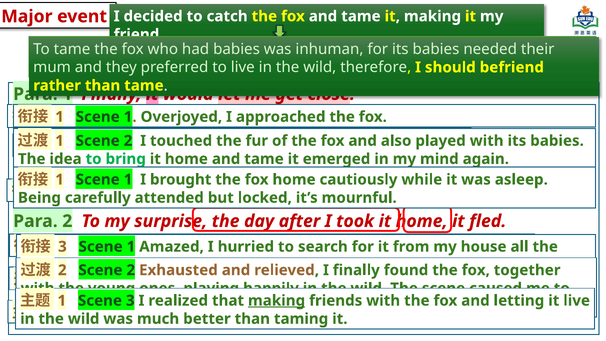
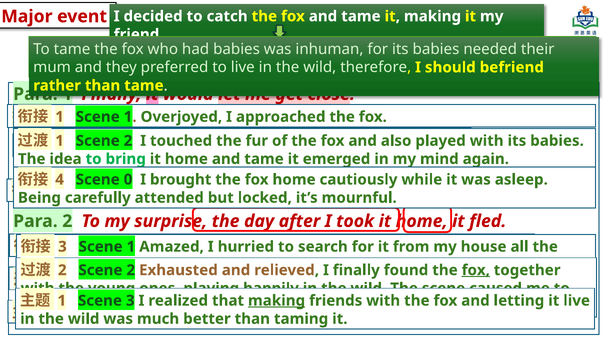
1 at (60, 179): 1 -> 4
1 at (128, 179): 1 -> 0
fox at (476, 270) underline: none -> present
